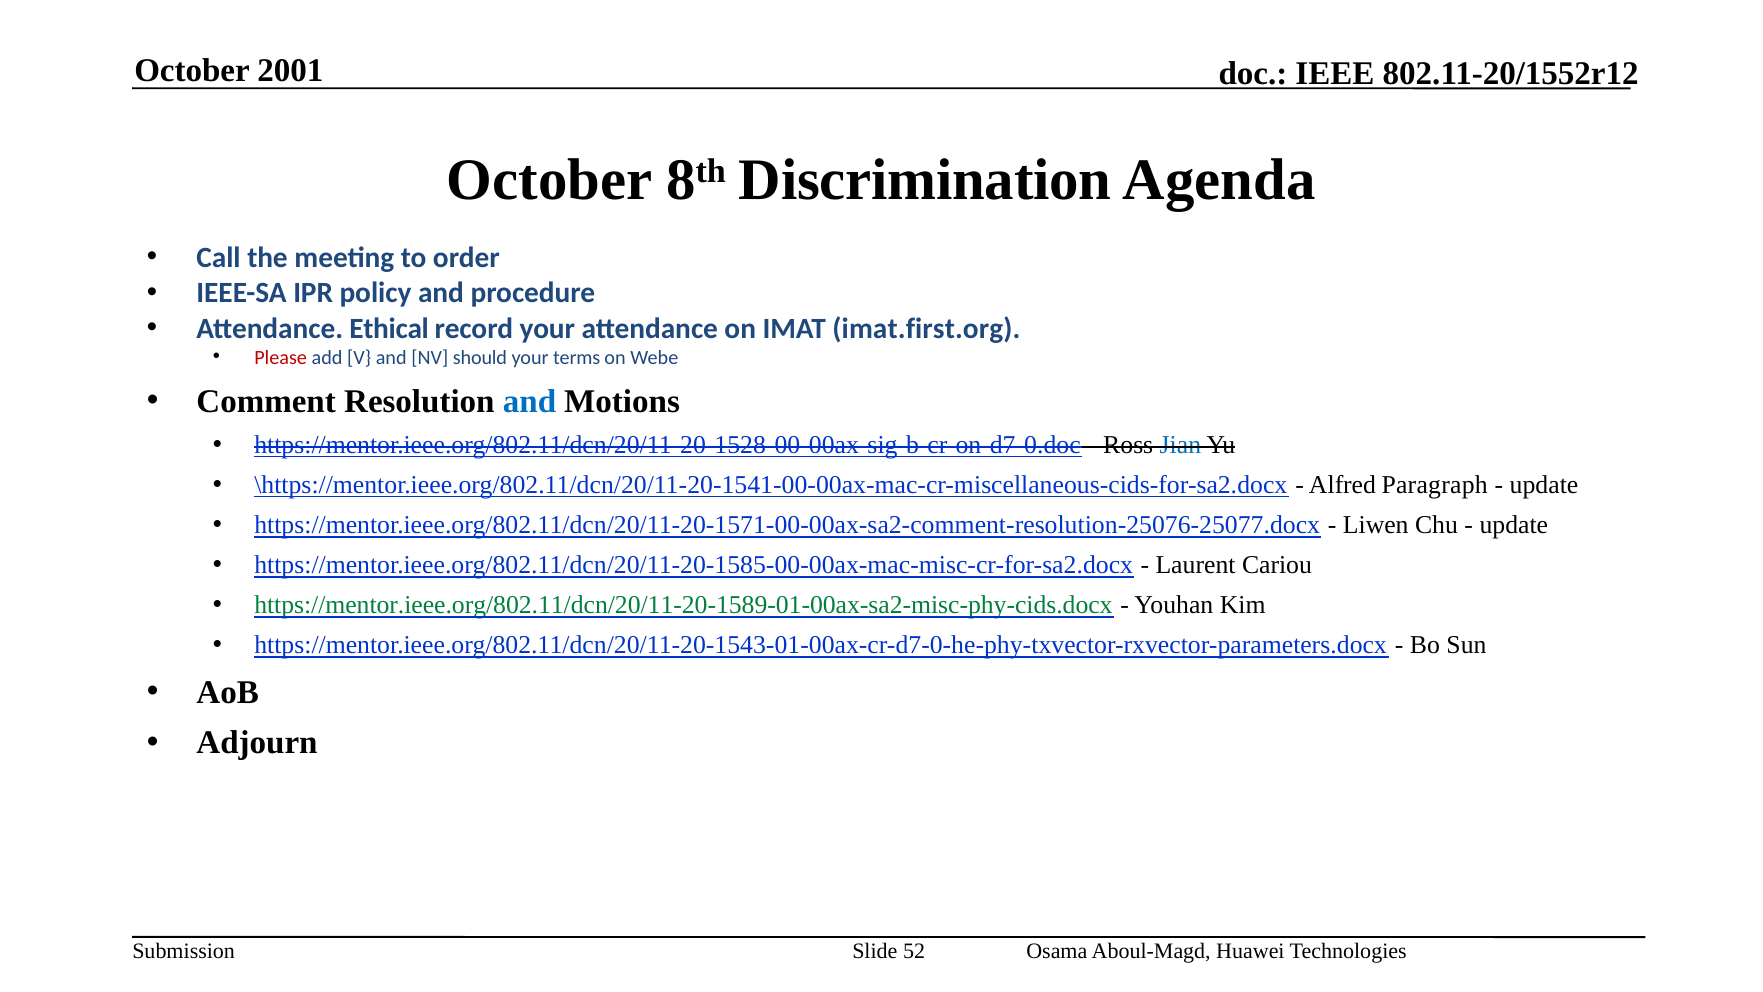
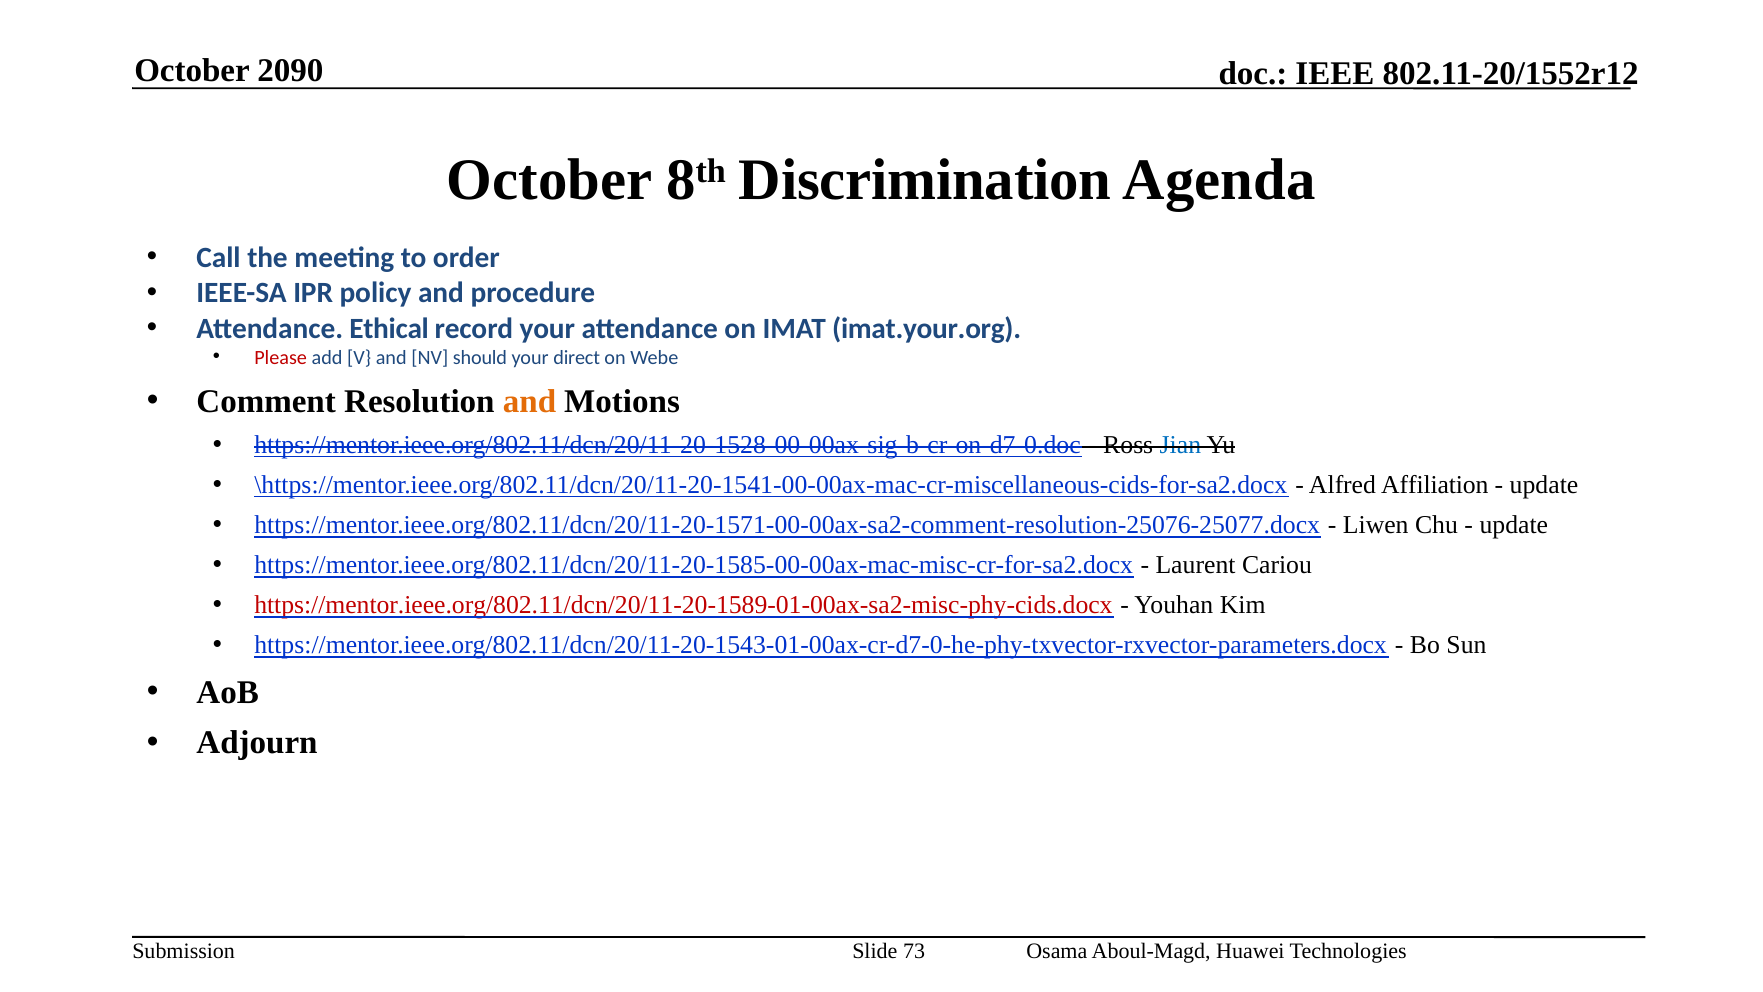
2001: 2001 -> 2090
imat.first.org: imat.first.org -> imat.your.org
terms: terms -> direct
and at (529, 401) colour: blue -> orange
Paragraph: Paragraph -> Affiliation
https://mentor.ieee.org/802.11/dcn/20/11-20-1589-01-00ax-sa2-misc-phy-cids.docx colour: green -> red
52: 52 -> 73
